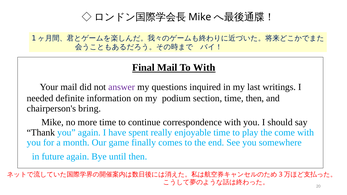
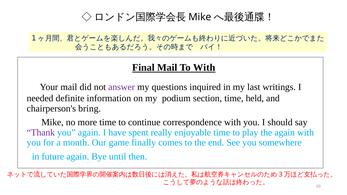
time then: then -> held
Thank colour: black -> purple
the come: come -> again
